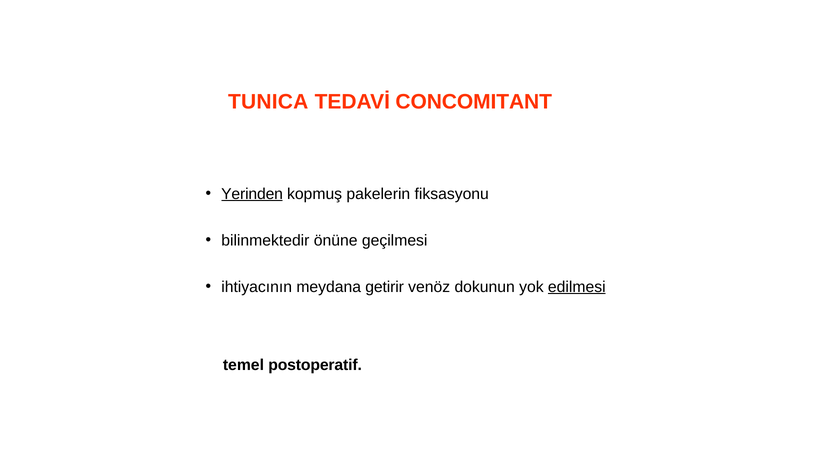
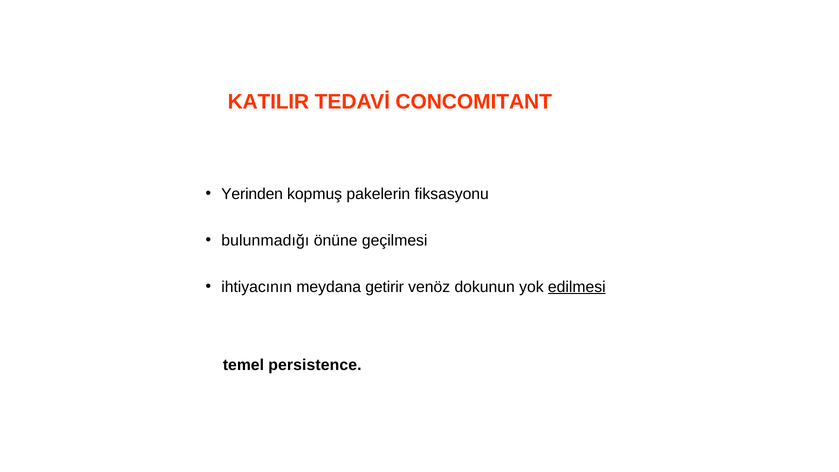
TUNICA: TUNICA -> KATILIR
Yerinden underline: present -> none
bilinmektedir: bilinmektedir -> bulunmadığı
postoperatif: postoperatif -> persistence
